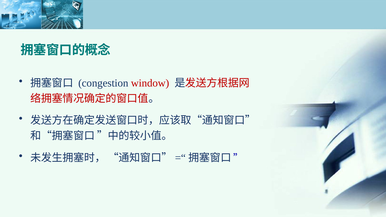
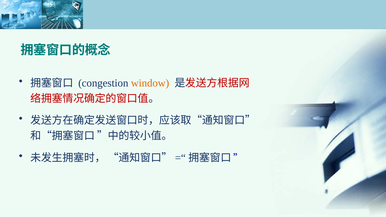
window colour: red -> orange
